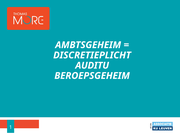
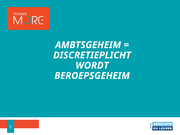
AUDITU: AUDITU -> WORDT
